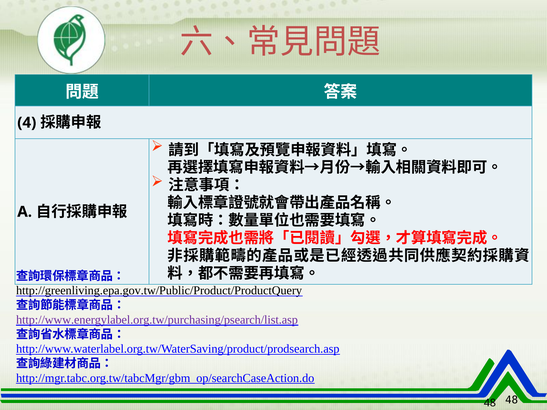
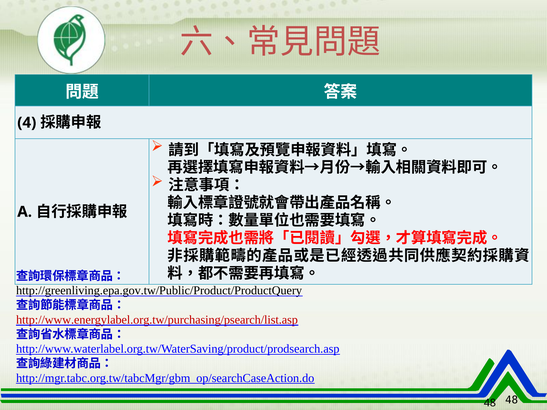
http://www.energylabel.org.tw/purchasing/psearch/list.asp colour: purple -> red
